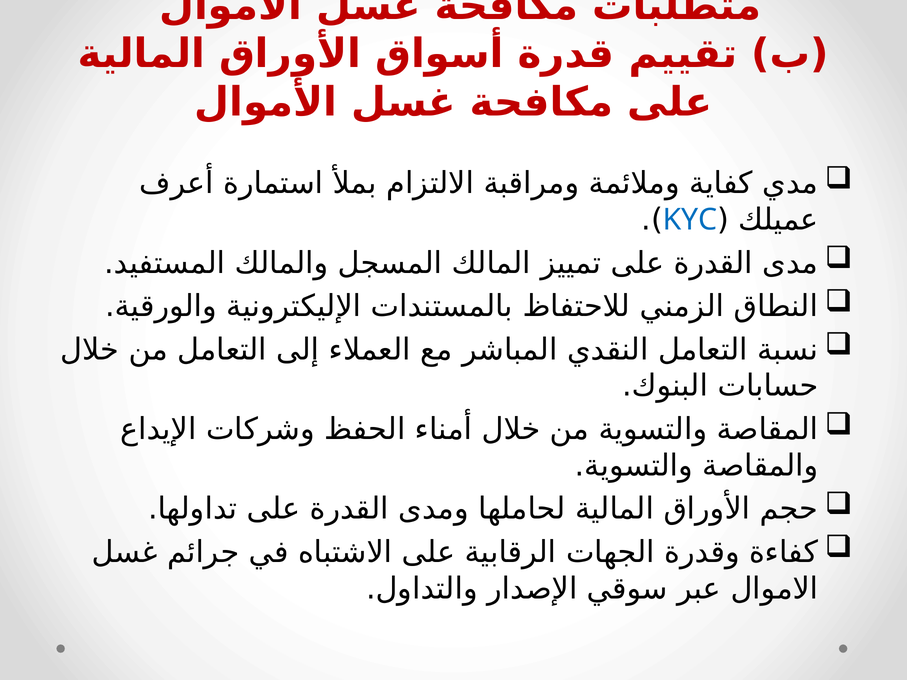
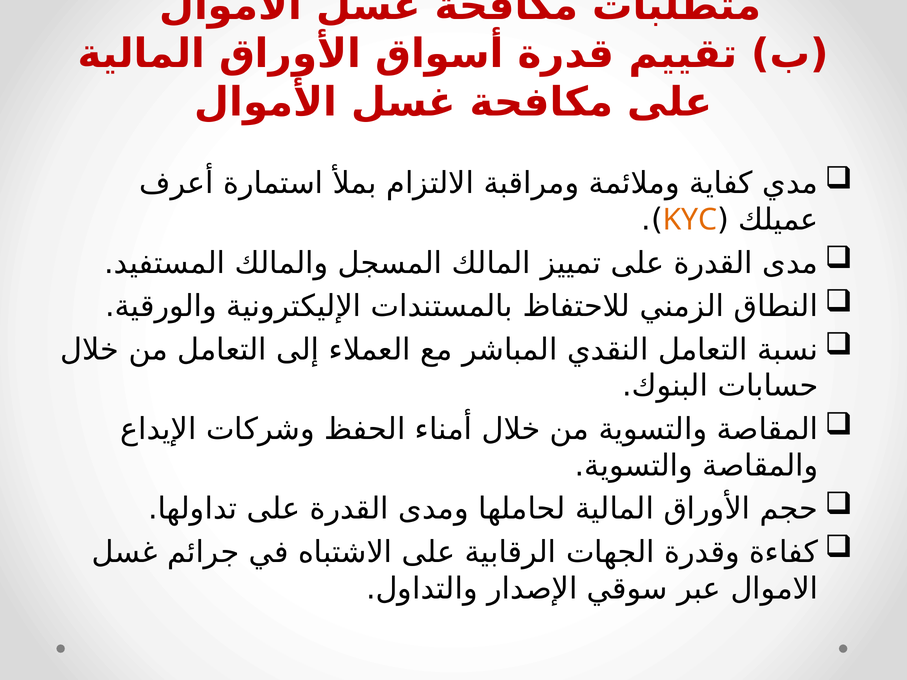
KYC colour: blue -> orange
